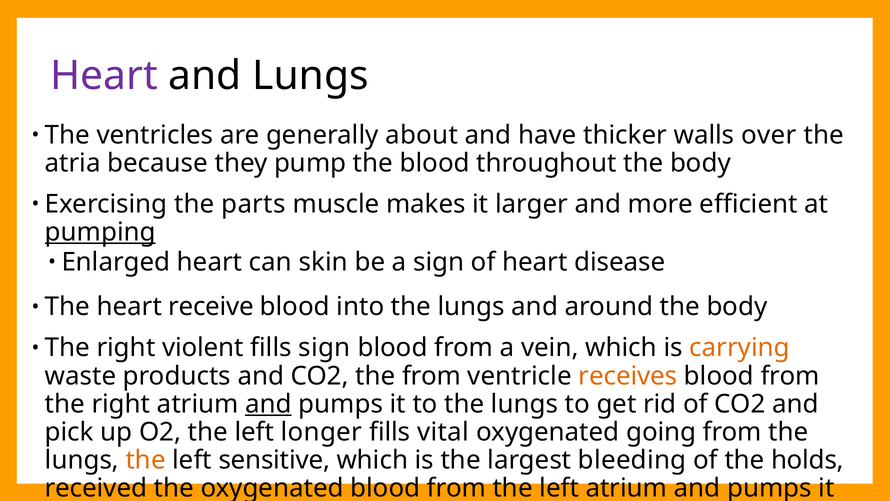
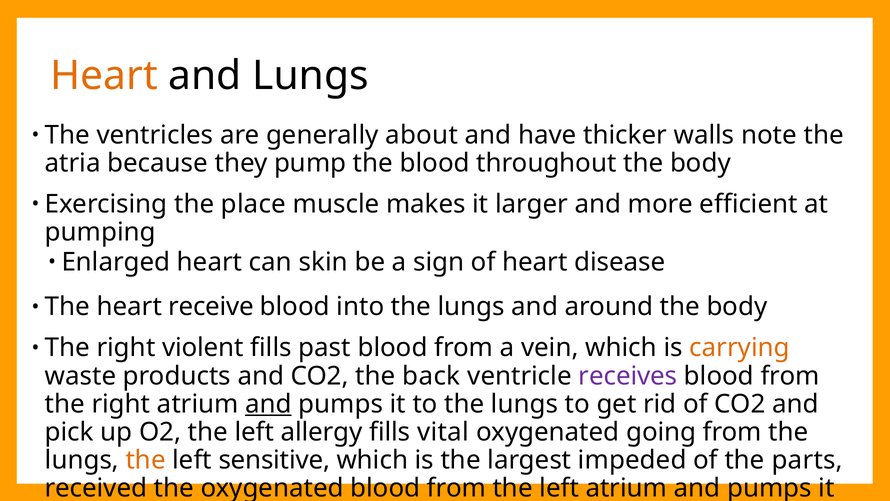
Heart at (104, 76) colour: purple -> orange
over: over -> note
parts: parts -> place
pumping underline: present -> none
fills sign: sign -> past
the from: from -> back
receives colour: orange -> purple
longer: longer -> allergy
bleeding: bleeding -> impeded
holds: holds -> parts
